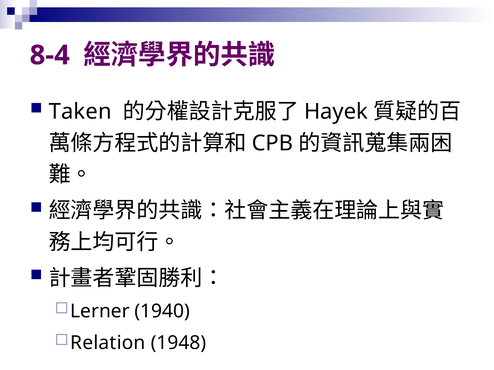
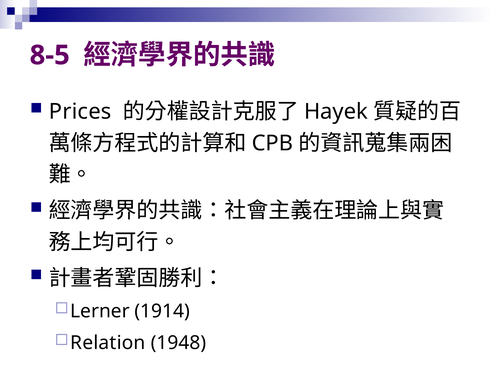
8-4: 8-4 -> 8-5
Taken: Taken -> Prices
1940: 1940 -> 1914
